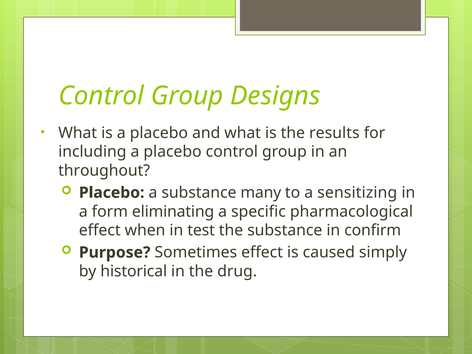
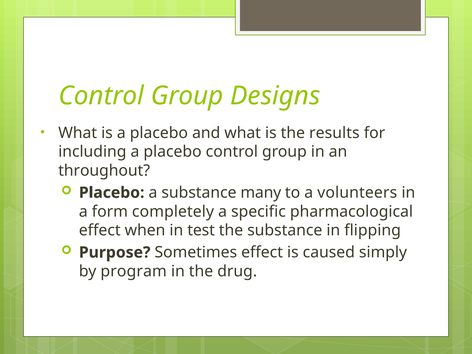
sensitizing: sensitizing -> volunteers
eliminating: eliminating -> completely
confirm: confirm -> flipping
historical: historical -> program
